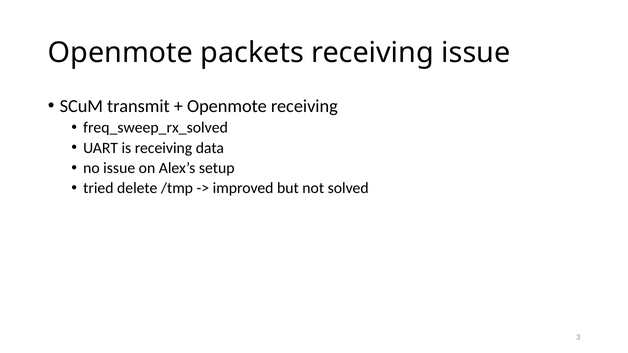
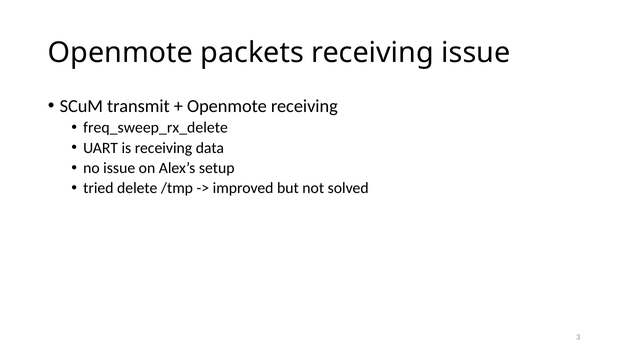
freq_sweep_rx_solved: freq_sweep_rx_solved -> freq_sweep_rx_delete
